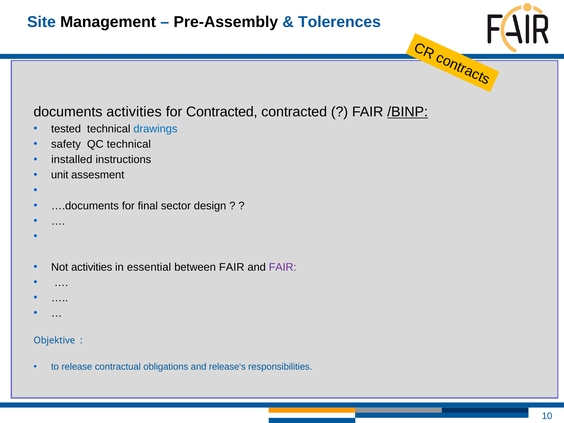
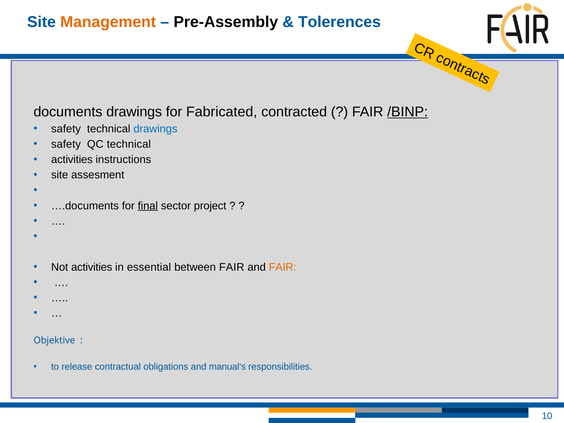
Management colour: black -> orange
documents activities: activities -> drawings
for Contracted: Contracted -> Fabricated
tested at (66, 129): tested -> safety
installed at (72, 160): installed -> activities
unit at (60, 175): unit -> site
final underline: none -> present
design: design -> project
FAIR at (283, 267) colour: purple -> orange
release‘s: release‘s -> manual‘s
